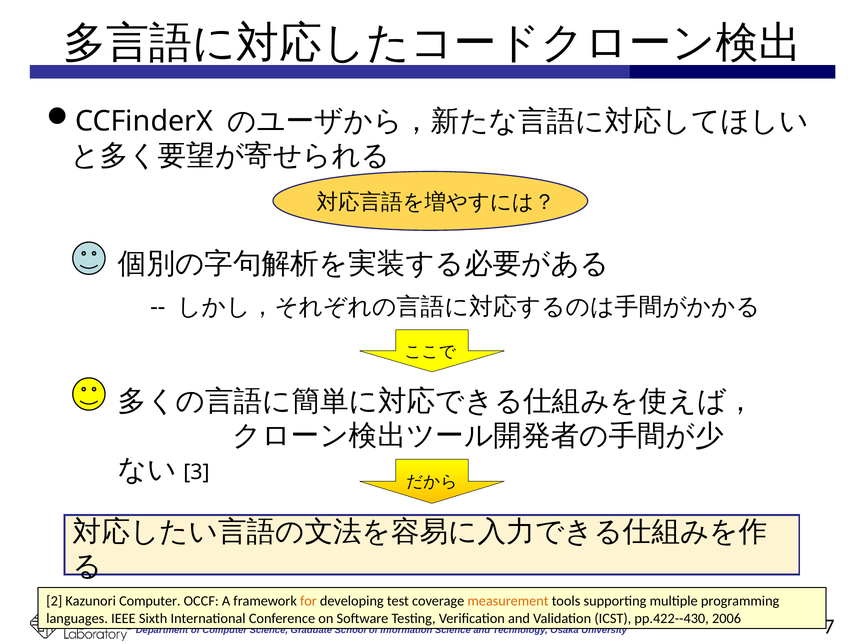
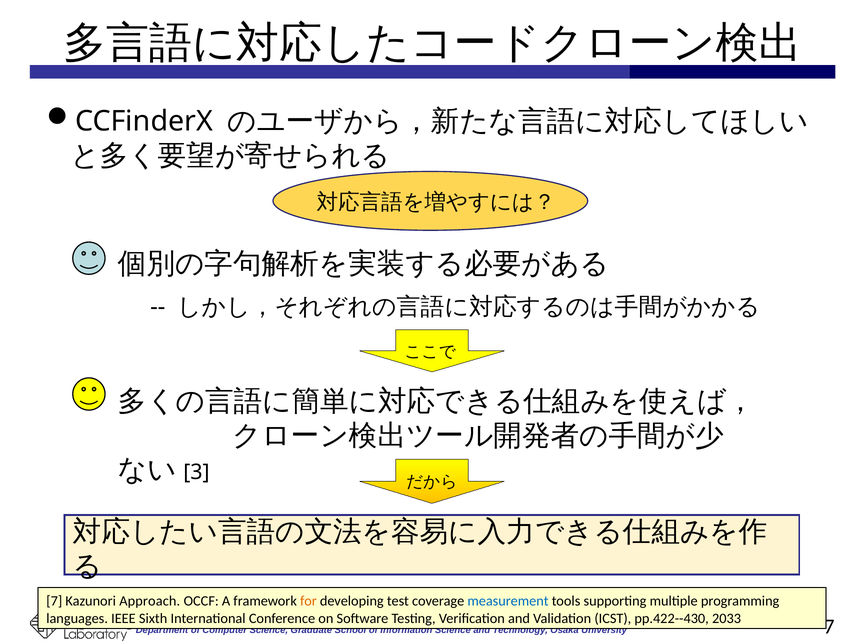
2 at (54, 601): 2 -> 7
Kazunori Computer: Computer -> Approach
measurement colour: orange -> blue
2006: 2006 -> 2033
